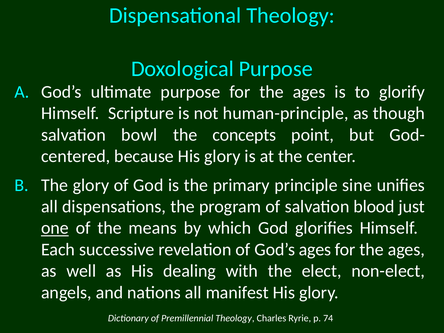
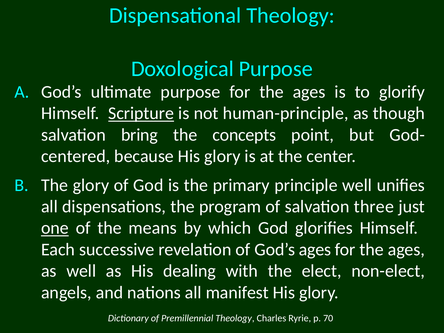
Scripture underline: none -> present
bowl: bowl -> bring
principle sine: sine -> well
blood: blood -> three
74: 74 -> 70
